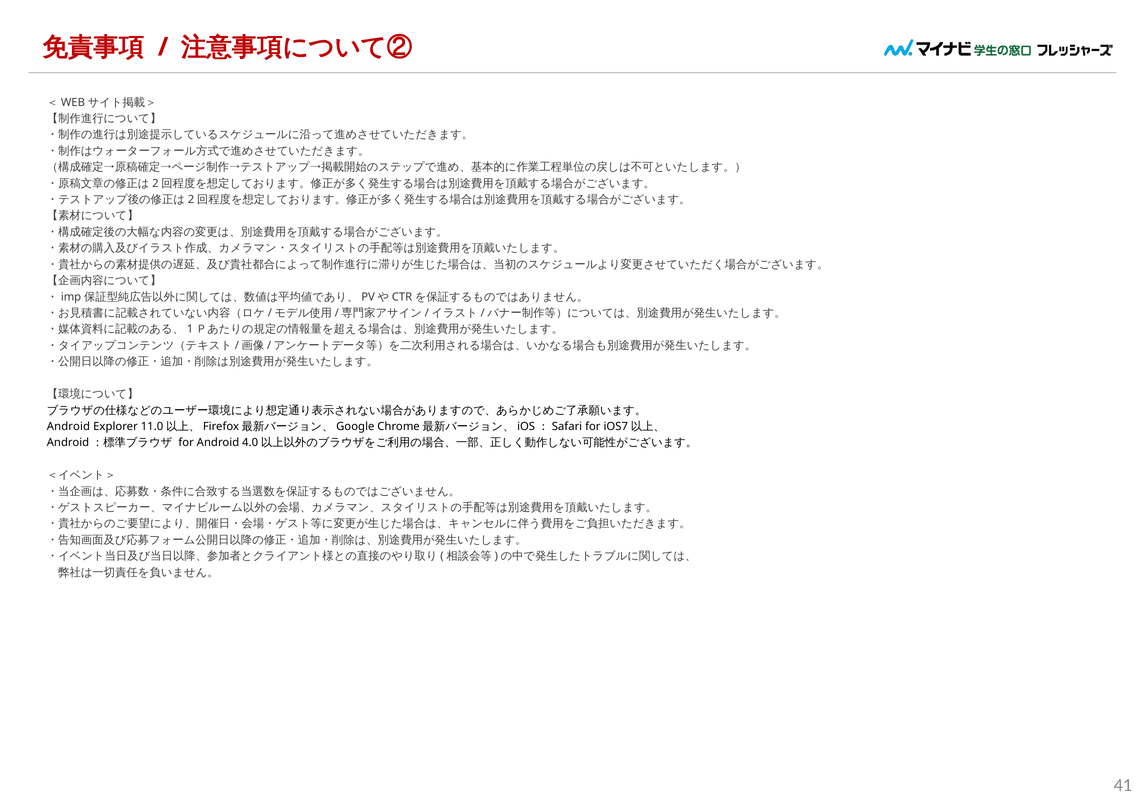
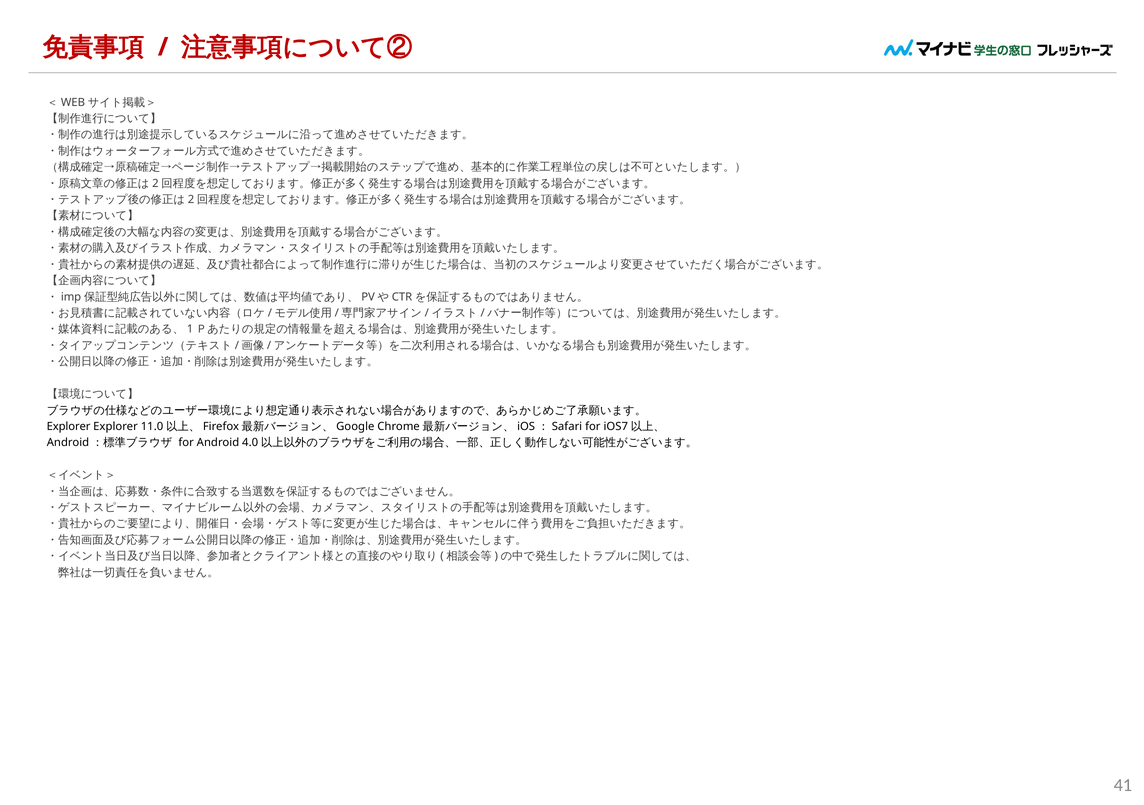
Android at (68, 427): Android -> Explorer
